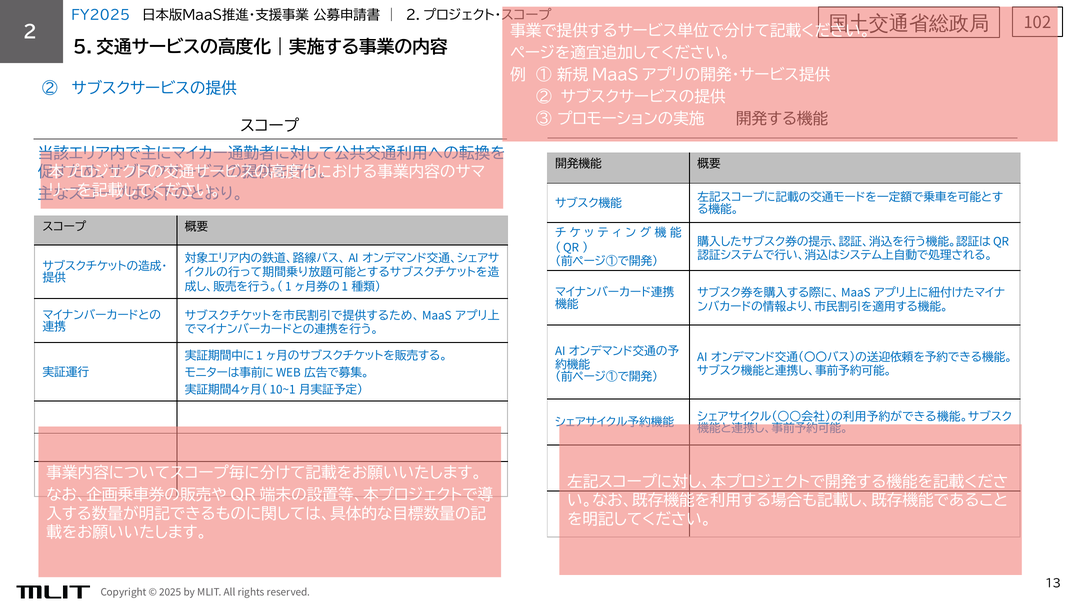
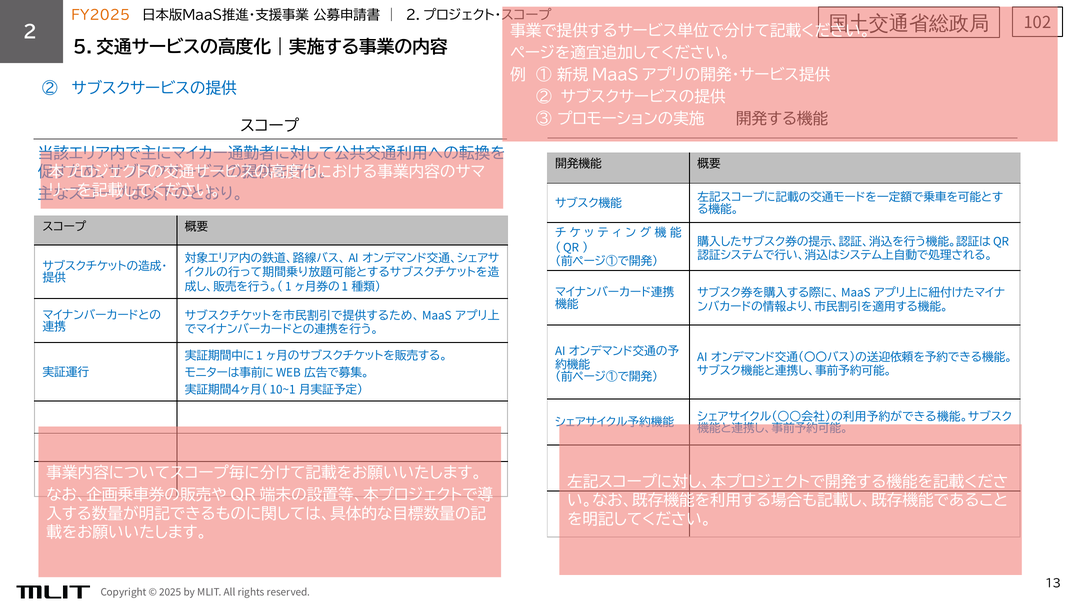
FY2025 colour: blue -> orange
